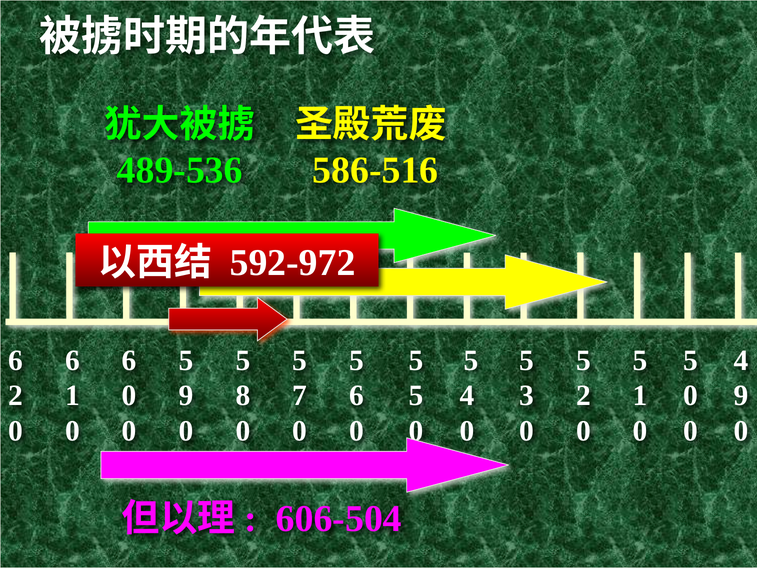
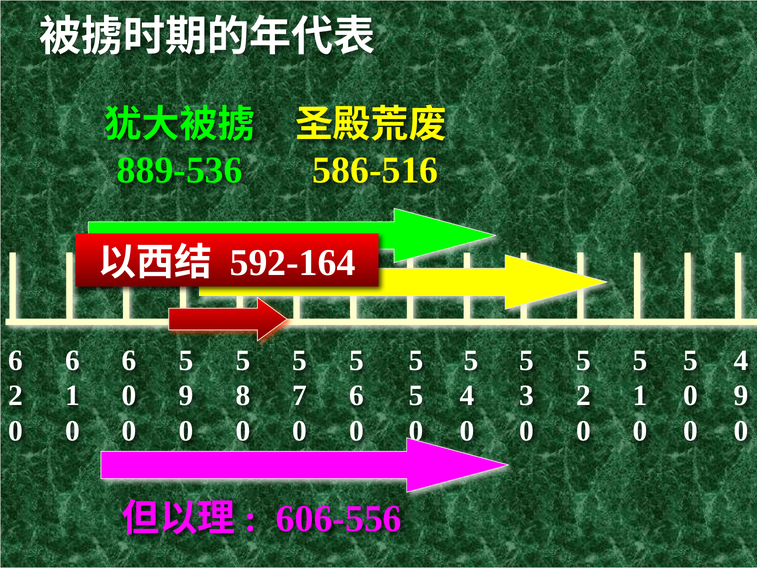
489-536: 489-536 -> 889-536
592-972: 592-972 -> 592-164
606-504: 606-504 -> 606-556
